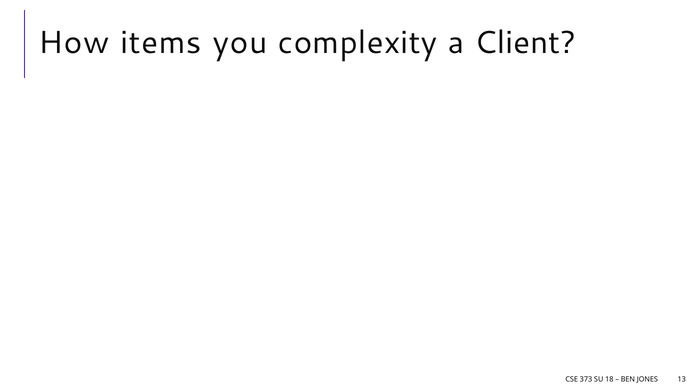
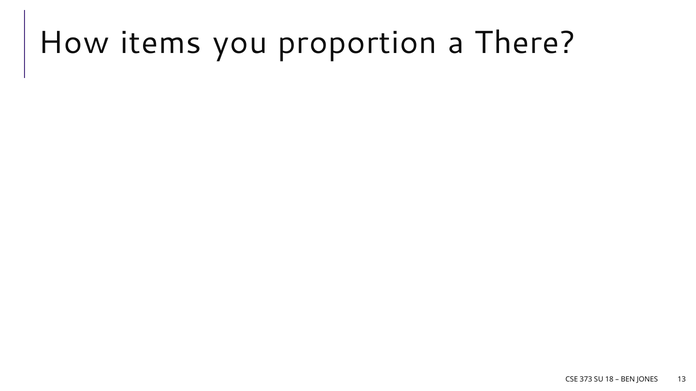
complexity: complexity -> proportion
Client: Client -> There
